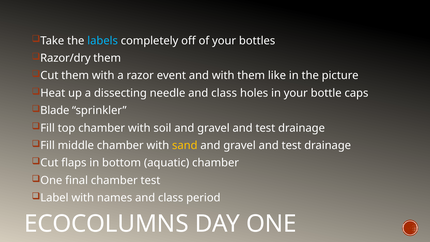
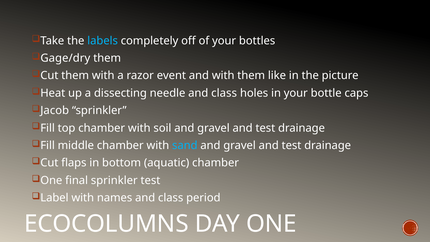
Razor/dry: Razor/dry -> Gage/dry
Blade: Blade -> Jacob
sand colour: yellow -> light blue
final chamber: chamber -> sprinkler
